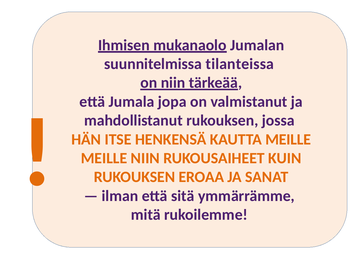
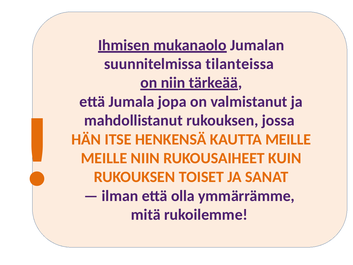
EROAA: EROAA -> TOISET
sitä: sitä -> olla
